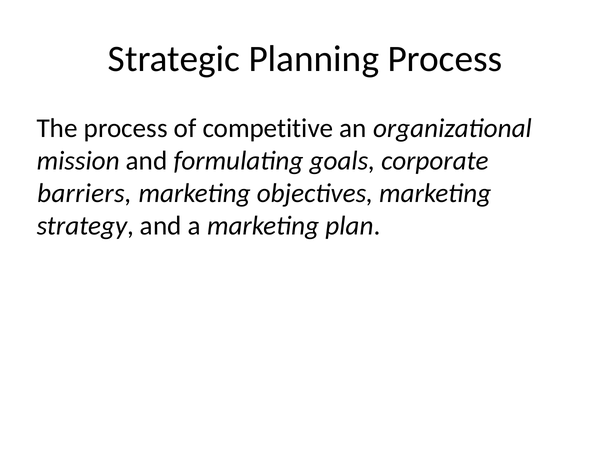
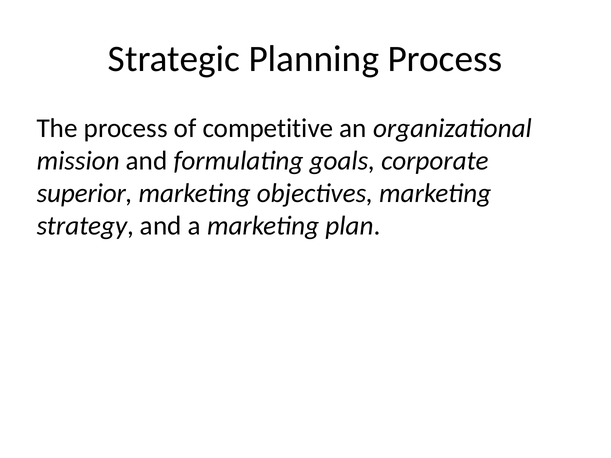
barriers: barriers -> superior
